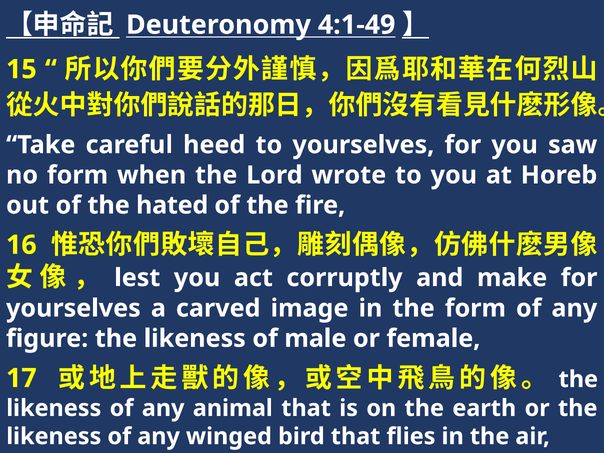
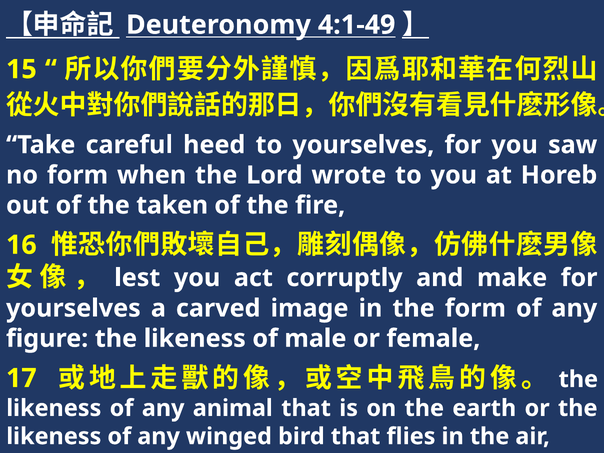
hated: hated -> taken
